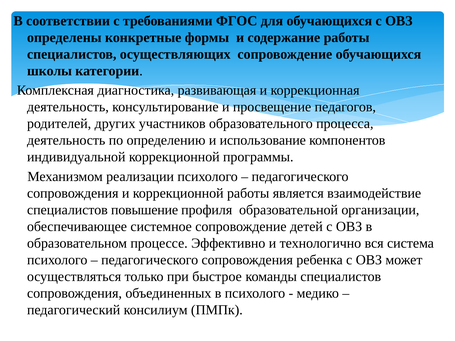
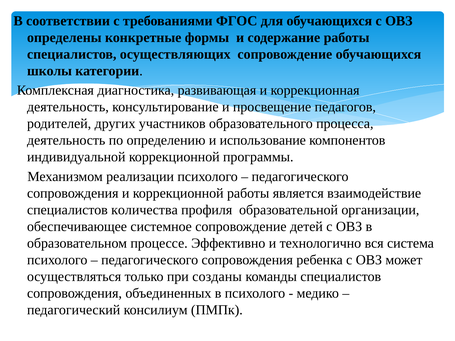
повышение: повышение -> количества
быстрое: быстрое -> созданы
